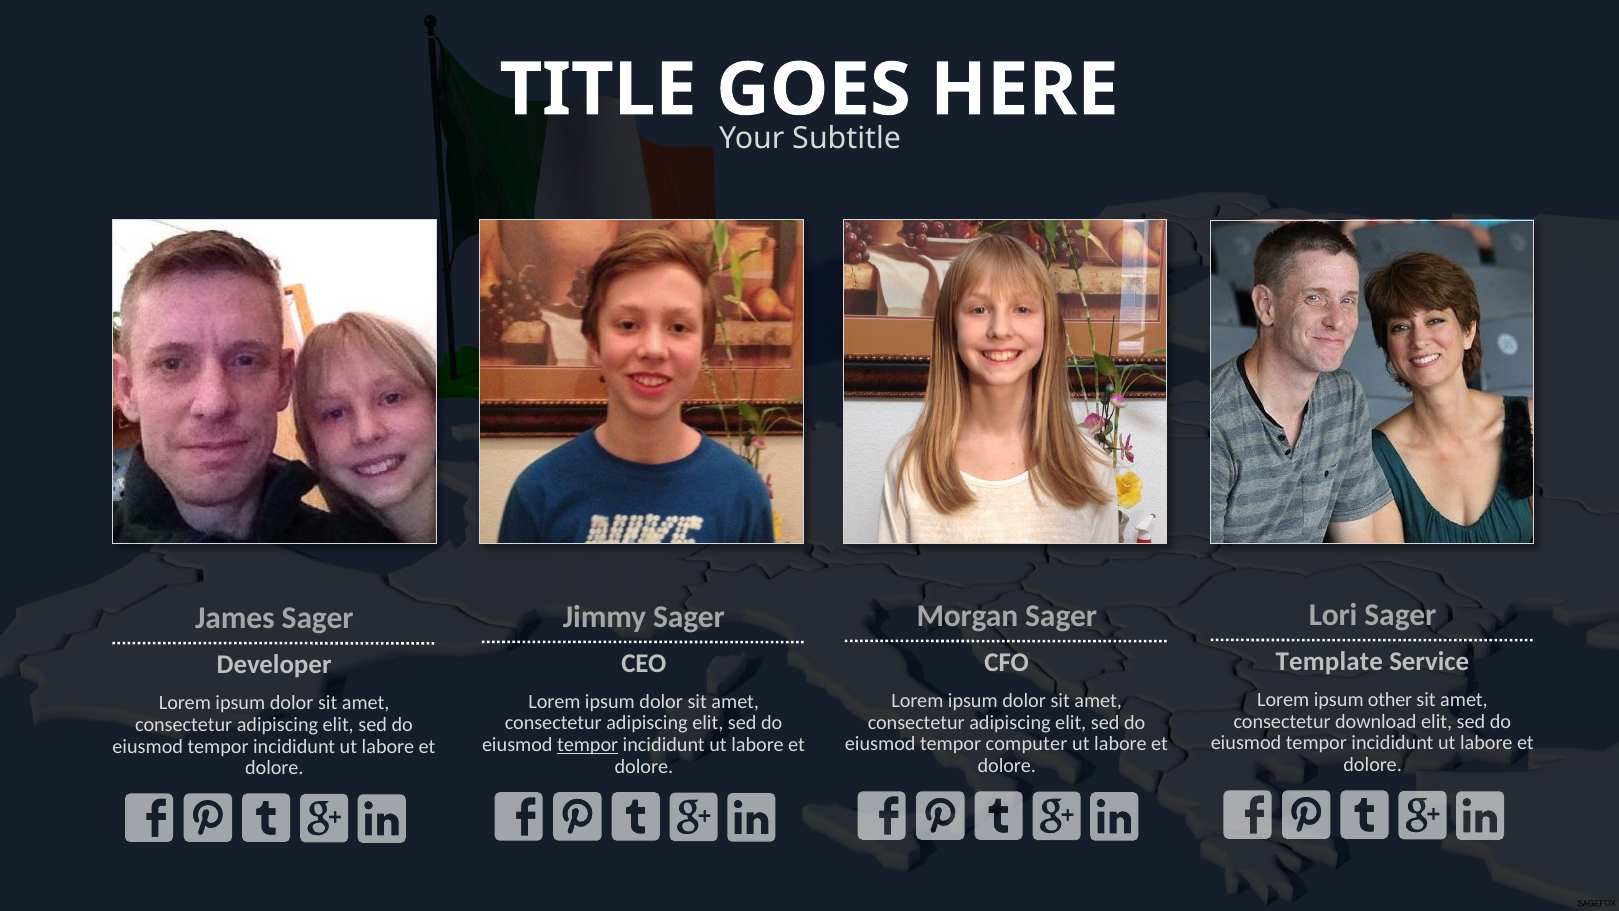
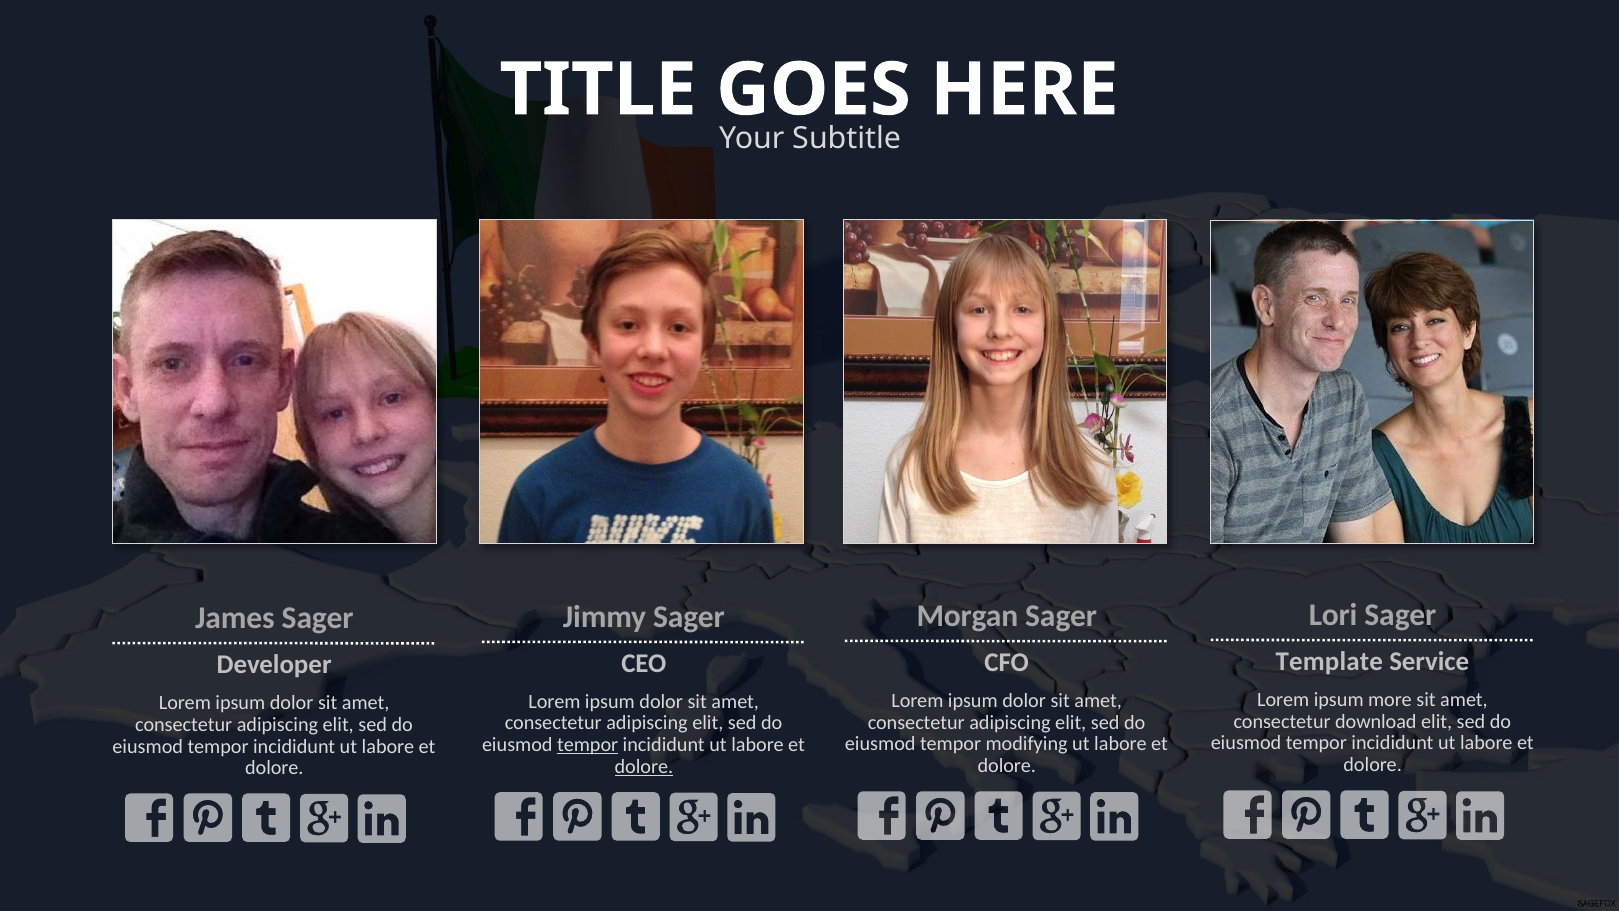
other: other -> more
computer: computer -> modifying
dolore at (644, 767) underline: none -> present
